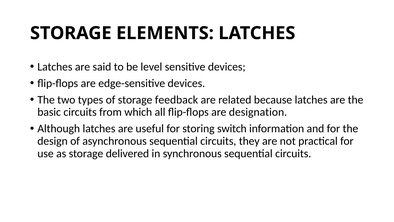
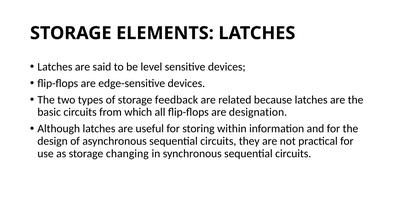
switch: switch -> within
delivered: delivered -> changing
